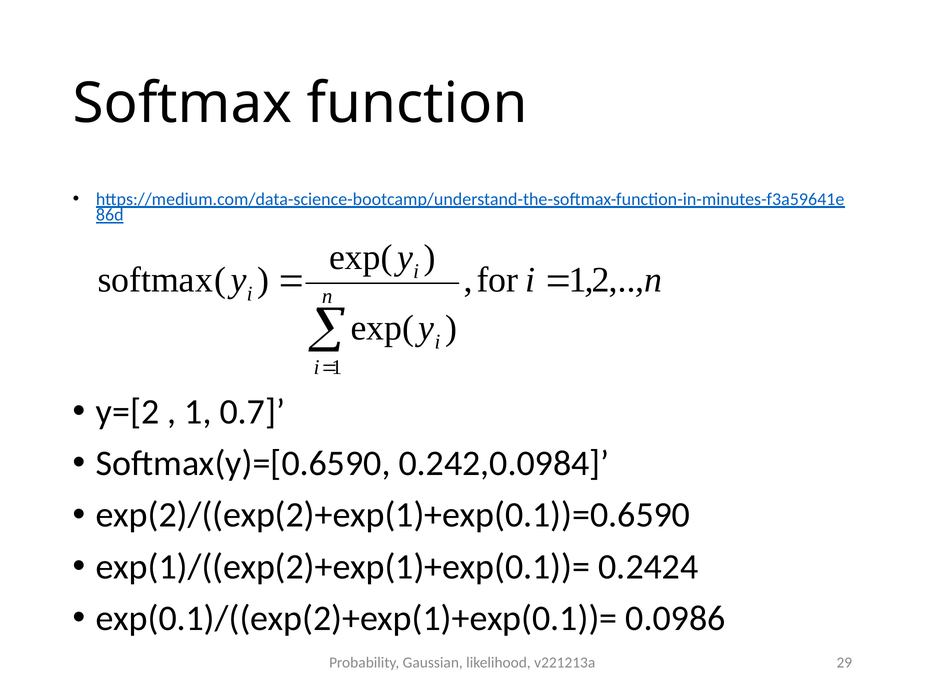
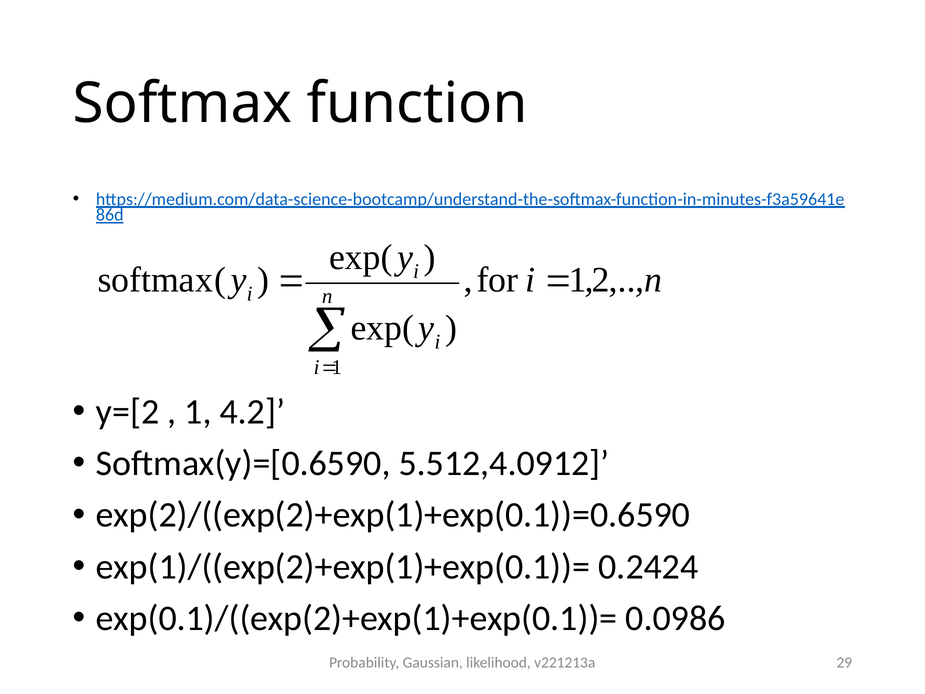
0.7: 0.7 -> 4.2
0.242,0.0984: 0.242,0.0984 -> 5.512,4.0912
